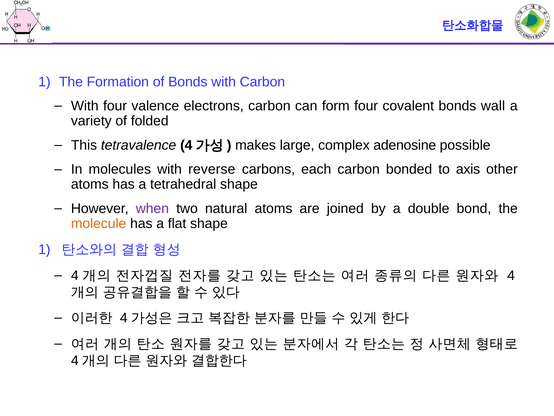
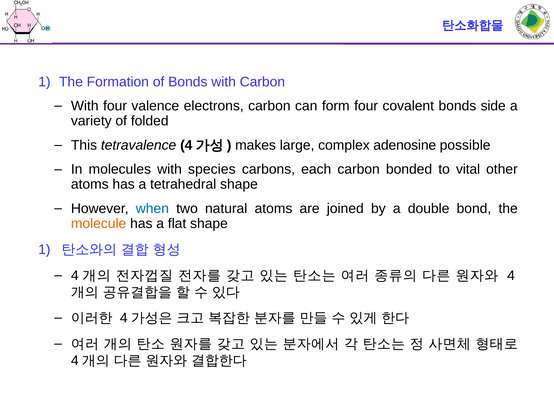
wall: wall -> side
reverse: reverse -> species
axis: axis -> vital
when colour: purple -> blue
